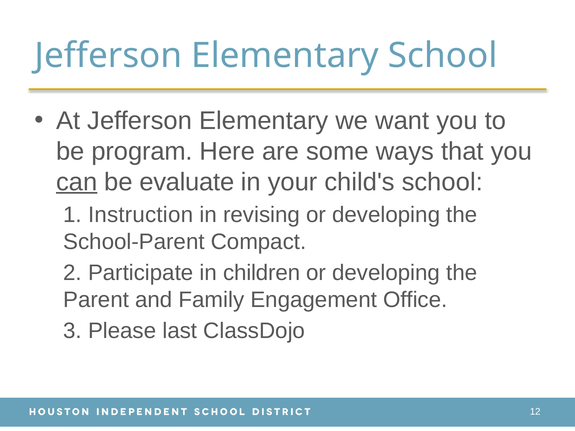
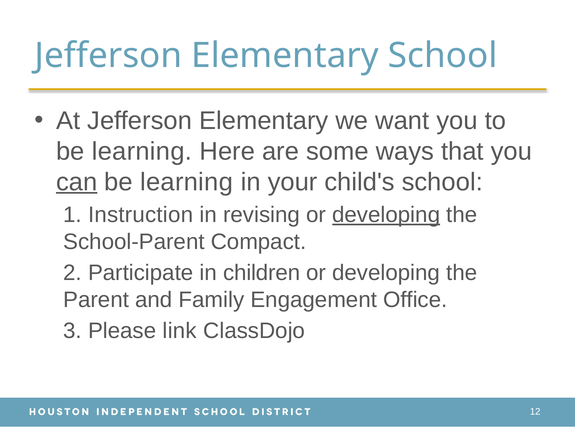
program at (142, 151): program -> learning
evaluate at (187, 182): evaluate -> learning
developing at (386, 215) underline: none -> present
last: last -> link
